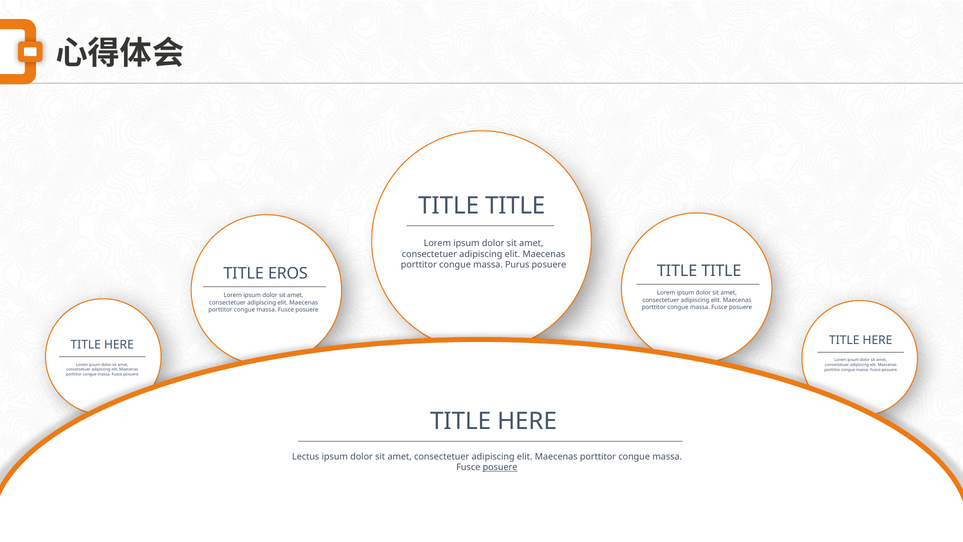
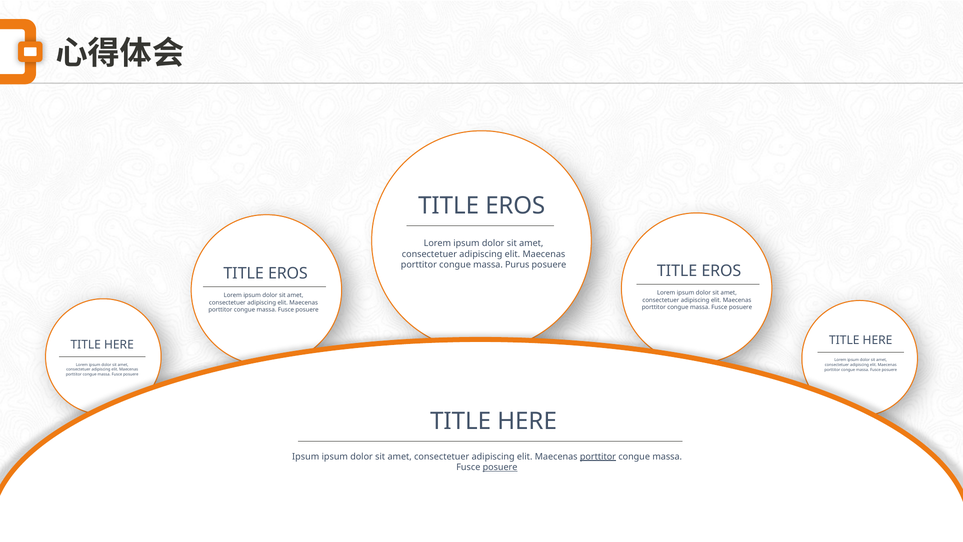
TITLE at (515, 205): TITLE -> EROS
TITLE at (721, 271): TITLE -> EROS
Lectus at (306, 456): Lectus -> Ipsum
porttitor at (598, 456) underline: none -> present
